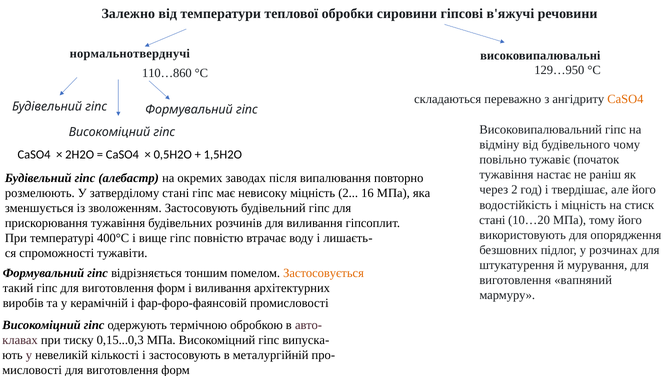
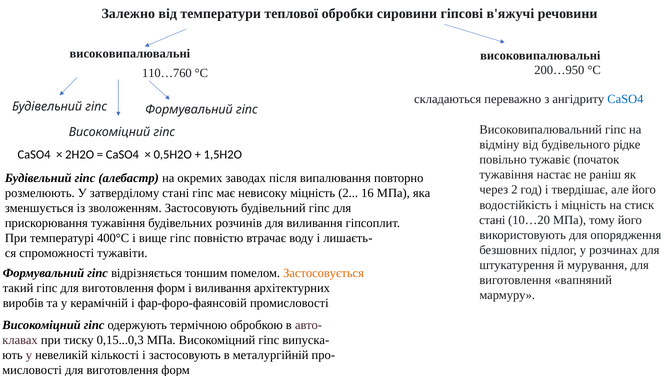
нормальнотверднучі at (130, 54): нормальнотверднучі -> високовипалювальні
110…860: 110…860 -> 110…760
129…950: 129…950 -> 200…950
CaSO4 at (625, 99) colour: orange -> blue
чому: чому -> рідке
